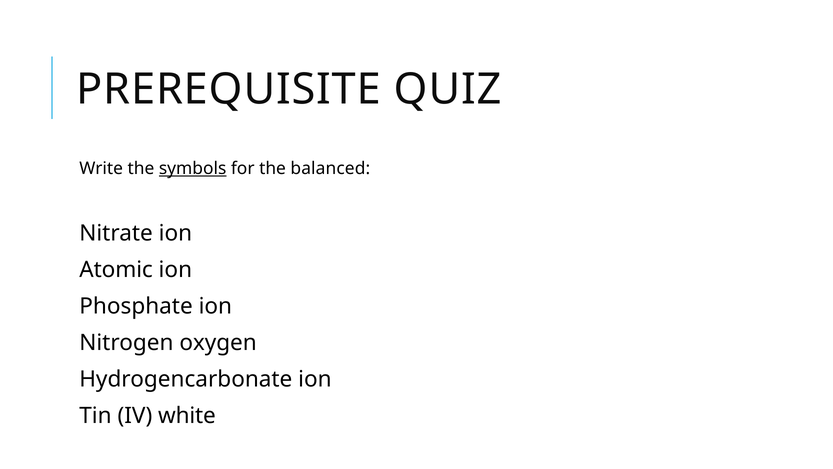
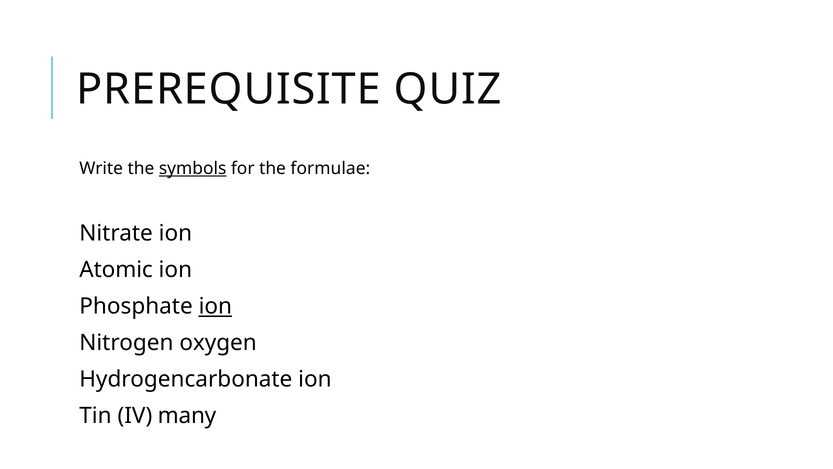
balanced: balanced -> formulae
ion at (215, 306) underline: none -> present
white: white -> many
